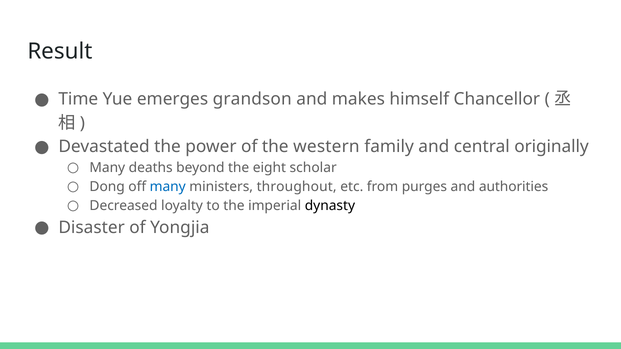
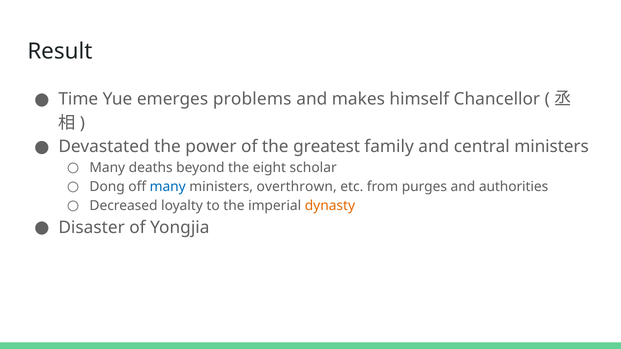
grandson: grandson -> problems
western: western -> greatest
central originally: originally -> ministers
throughout: throughout -> overthrown
dynasty colour: black -> orange
